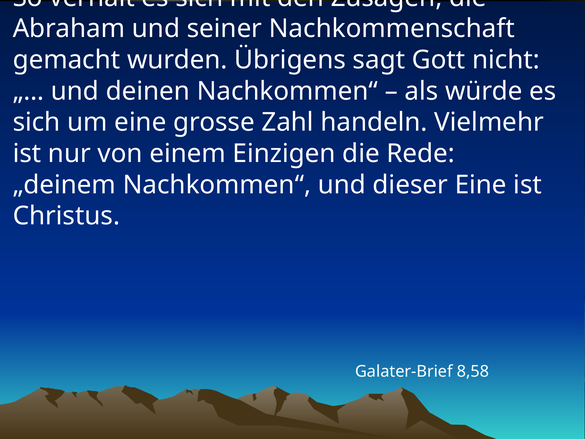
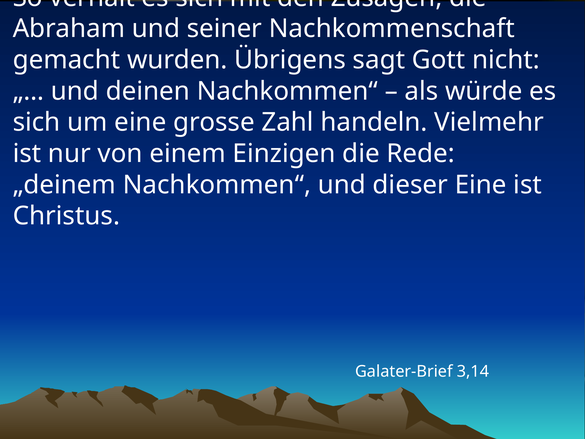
8,58: 8,58 -> 3,14
